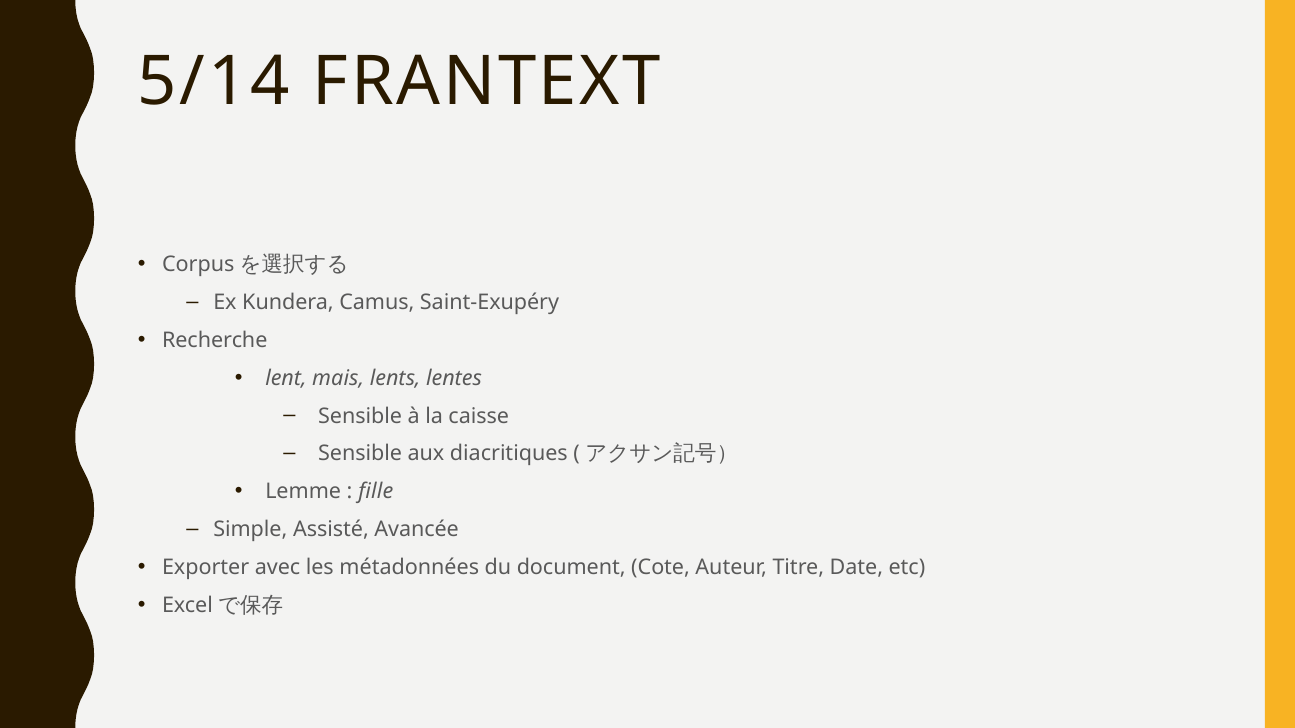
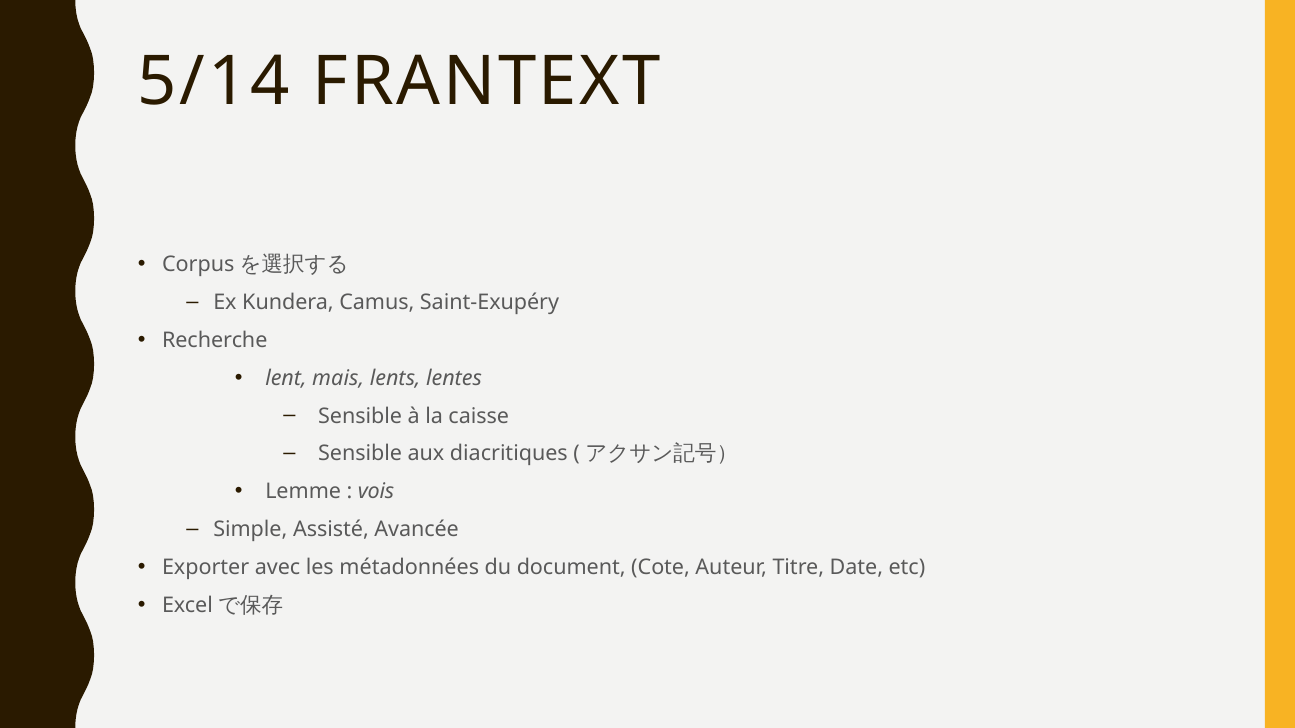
fille: fille -> vois
